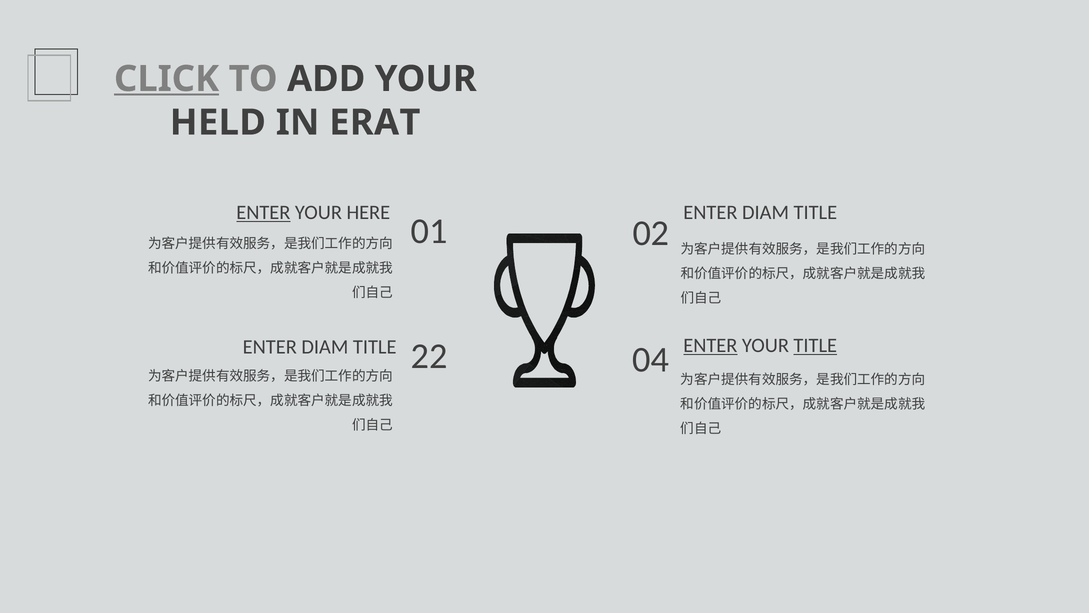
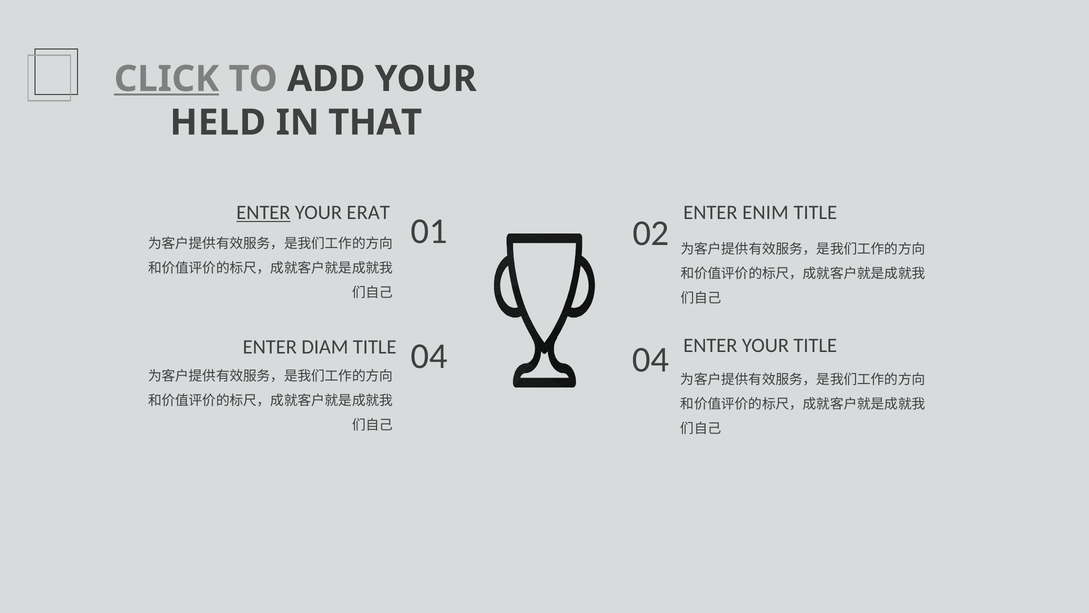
ERAT: ERAT -> THAT
HERE: HERE -> ERAT
DIAM at (766, 212): DIAM -> ENIM
ENTER at (710, 345) underline: present -> none
TITLE at (815, 345) underline: present -> none
22 at (429, 356): 22 -> 04
